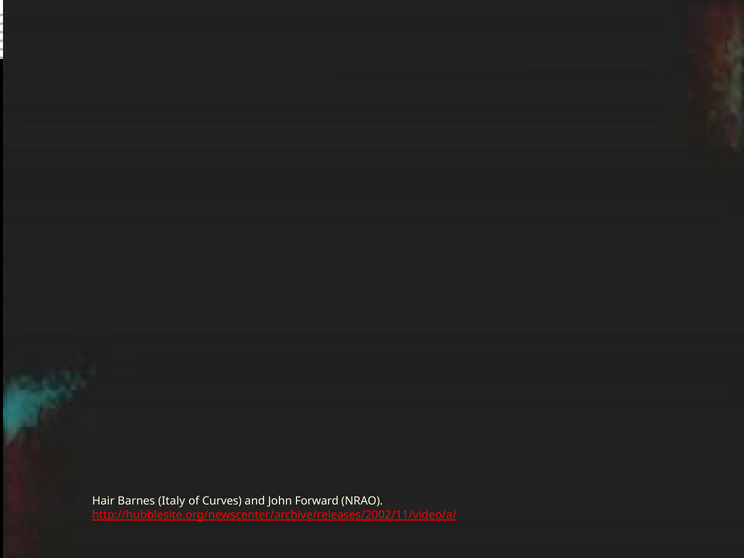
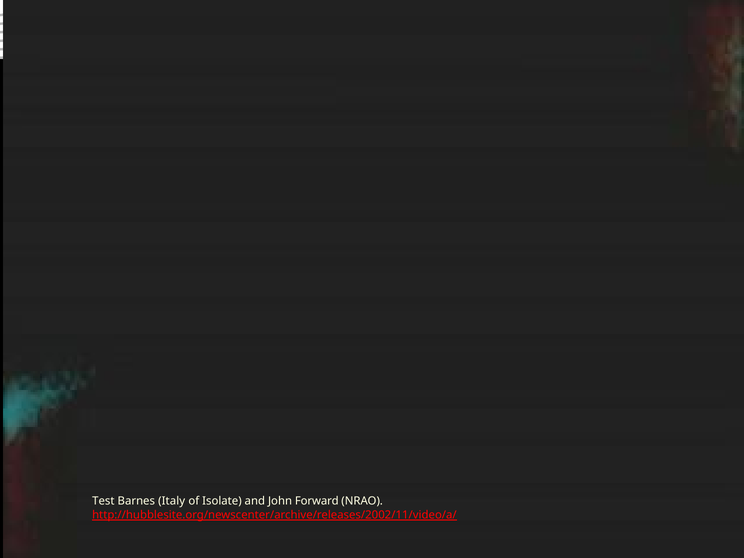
Hair: Hair -> Test
Curves: Curves -> Isolate
